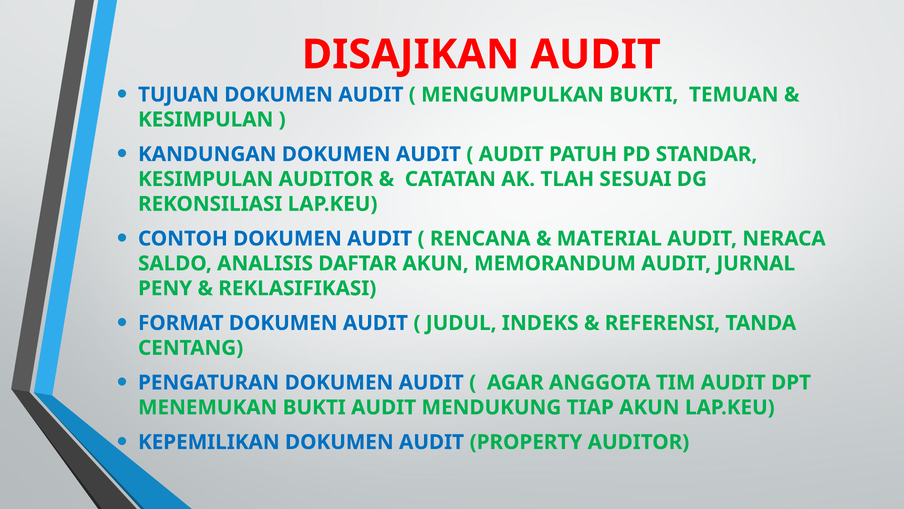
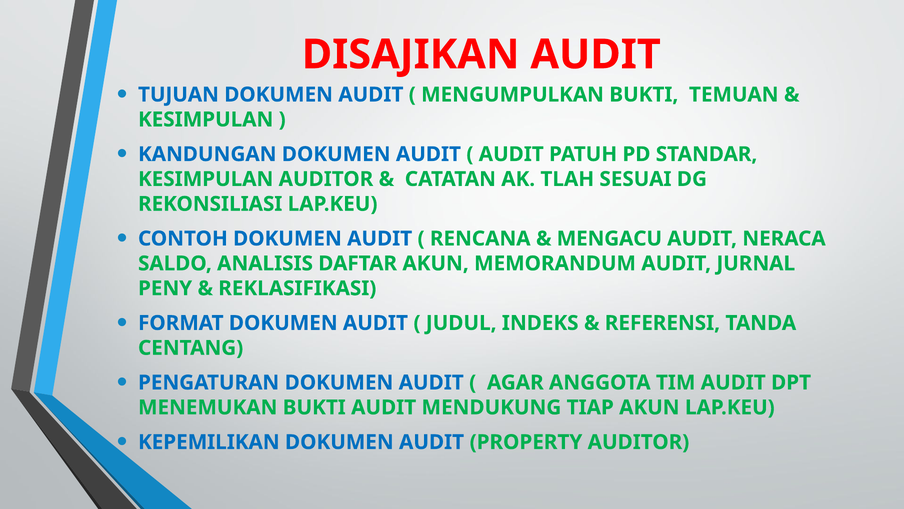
MATERIAL: MATERIAL -> MENGACU
